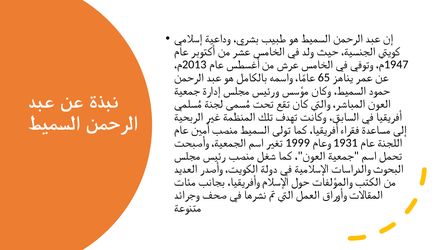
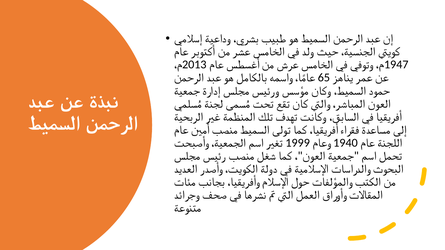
1931: 1931 -> 1940
